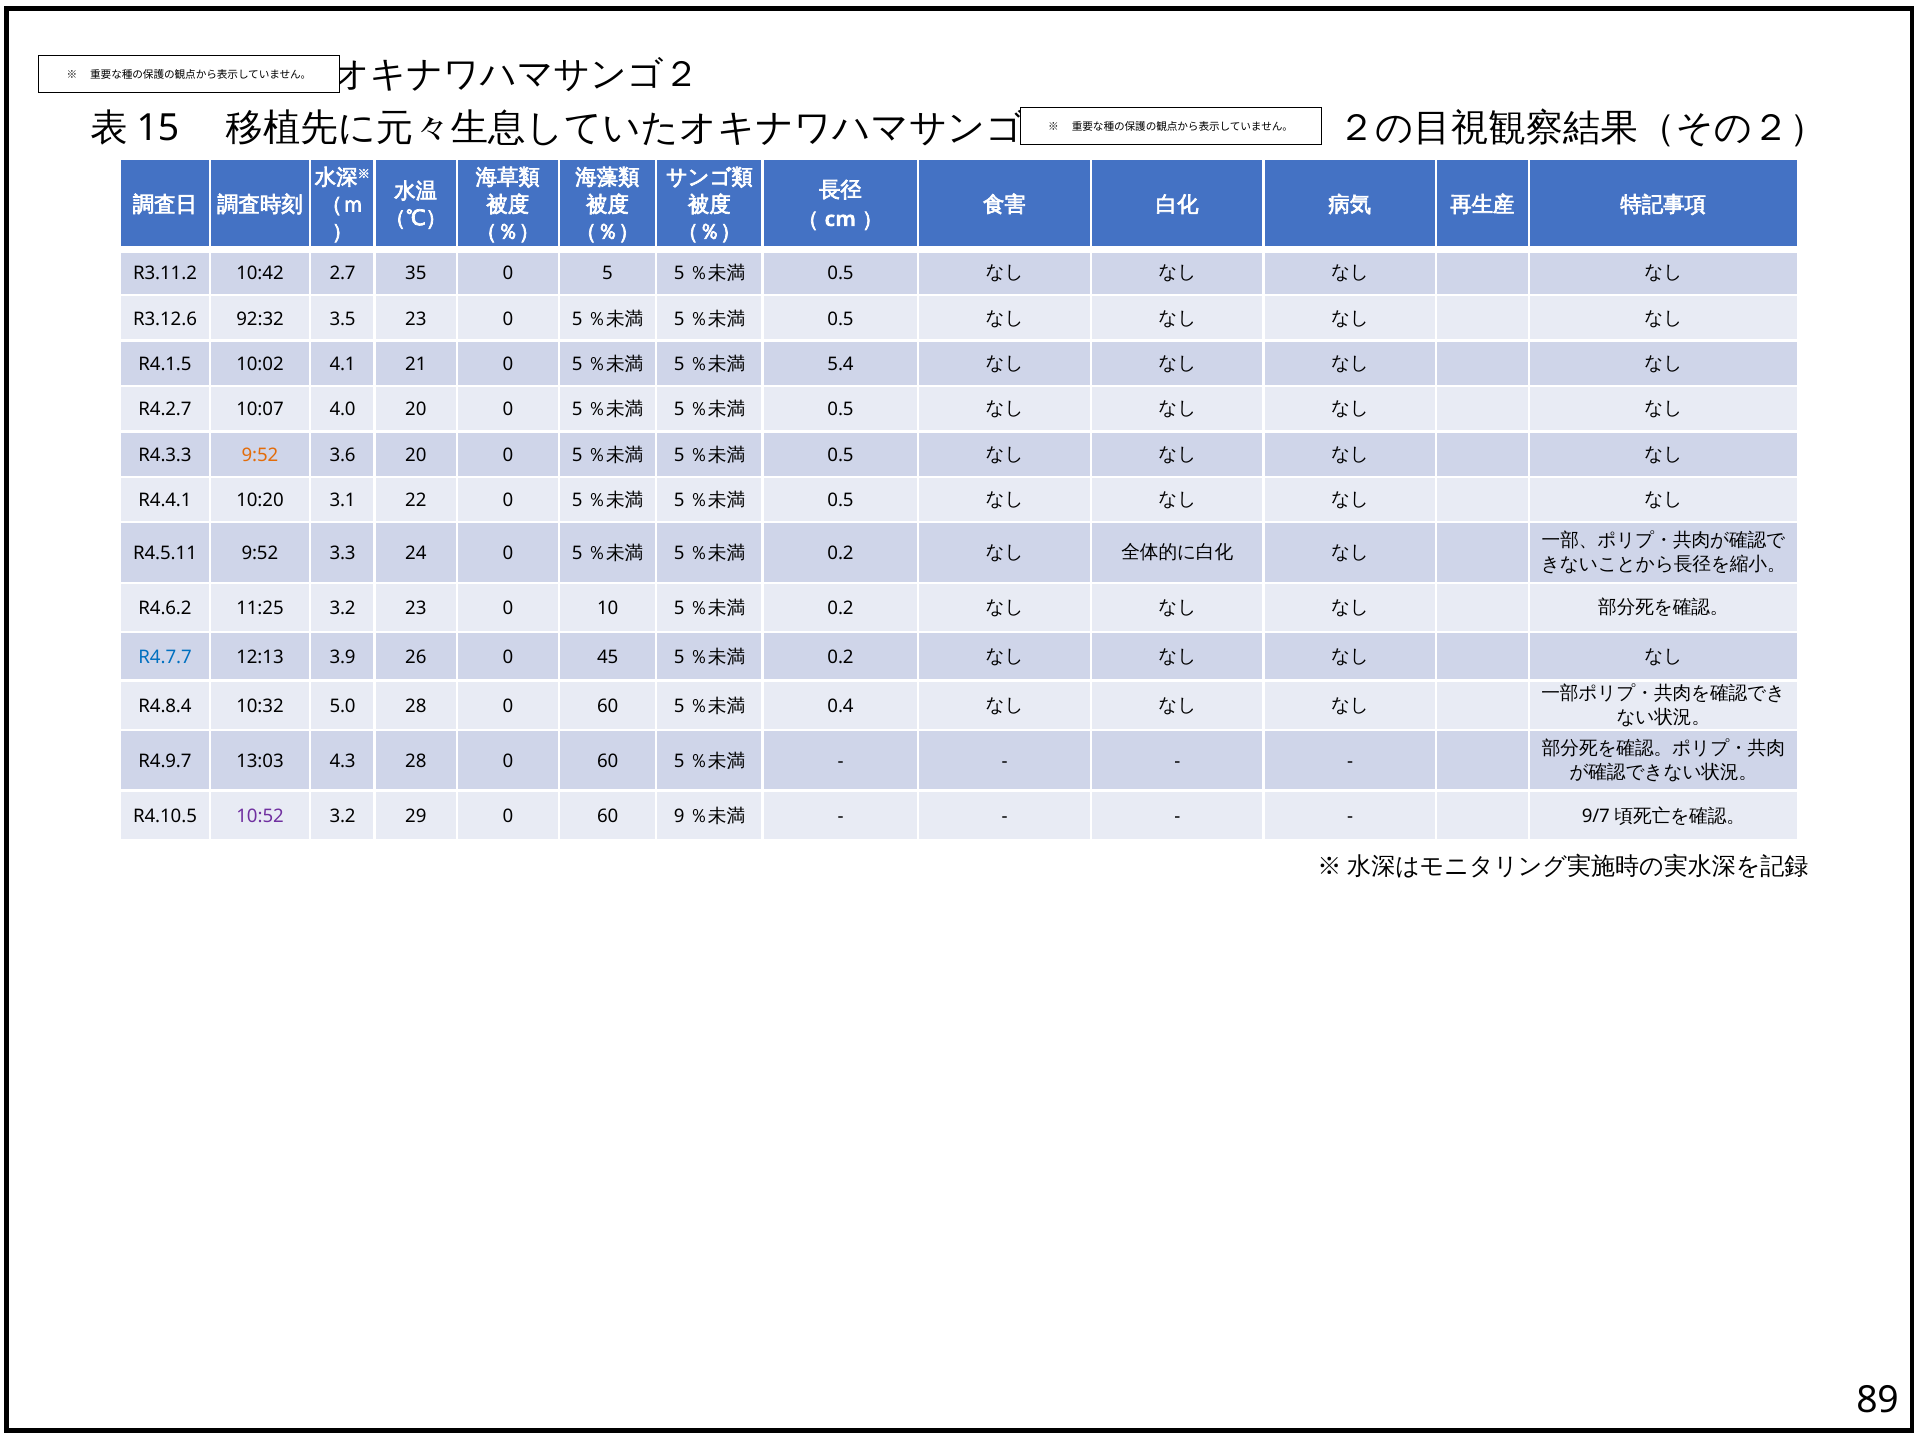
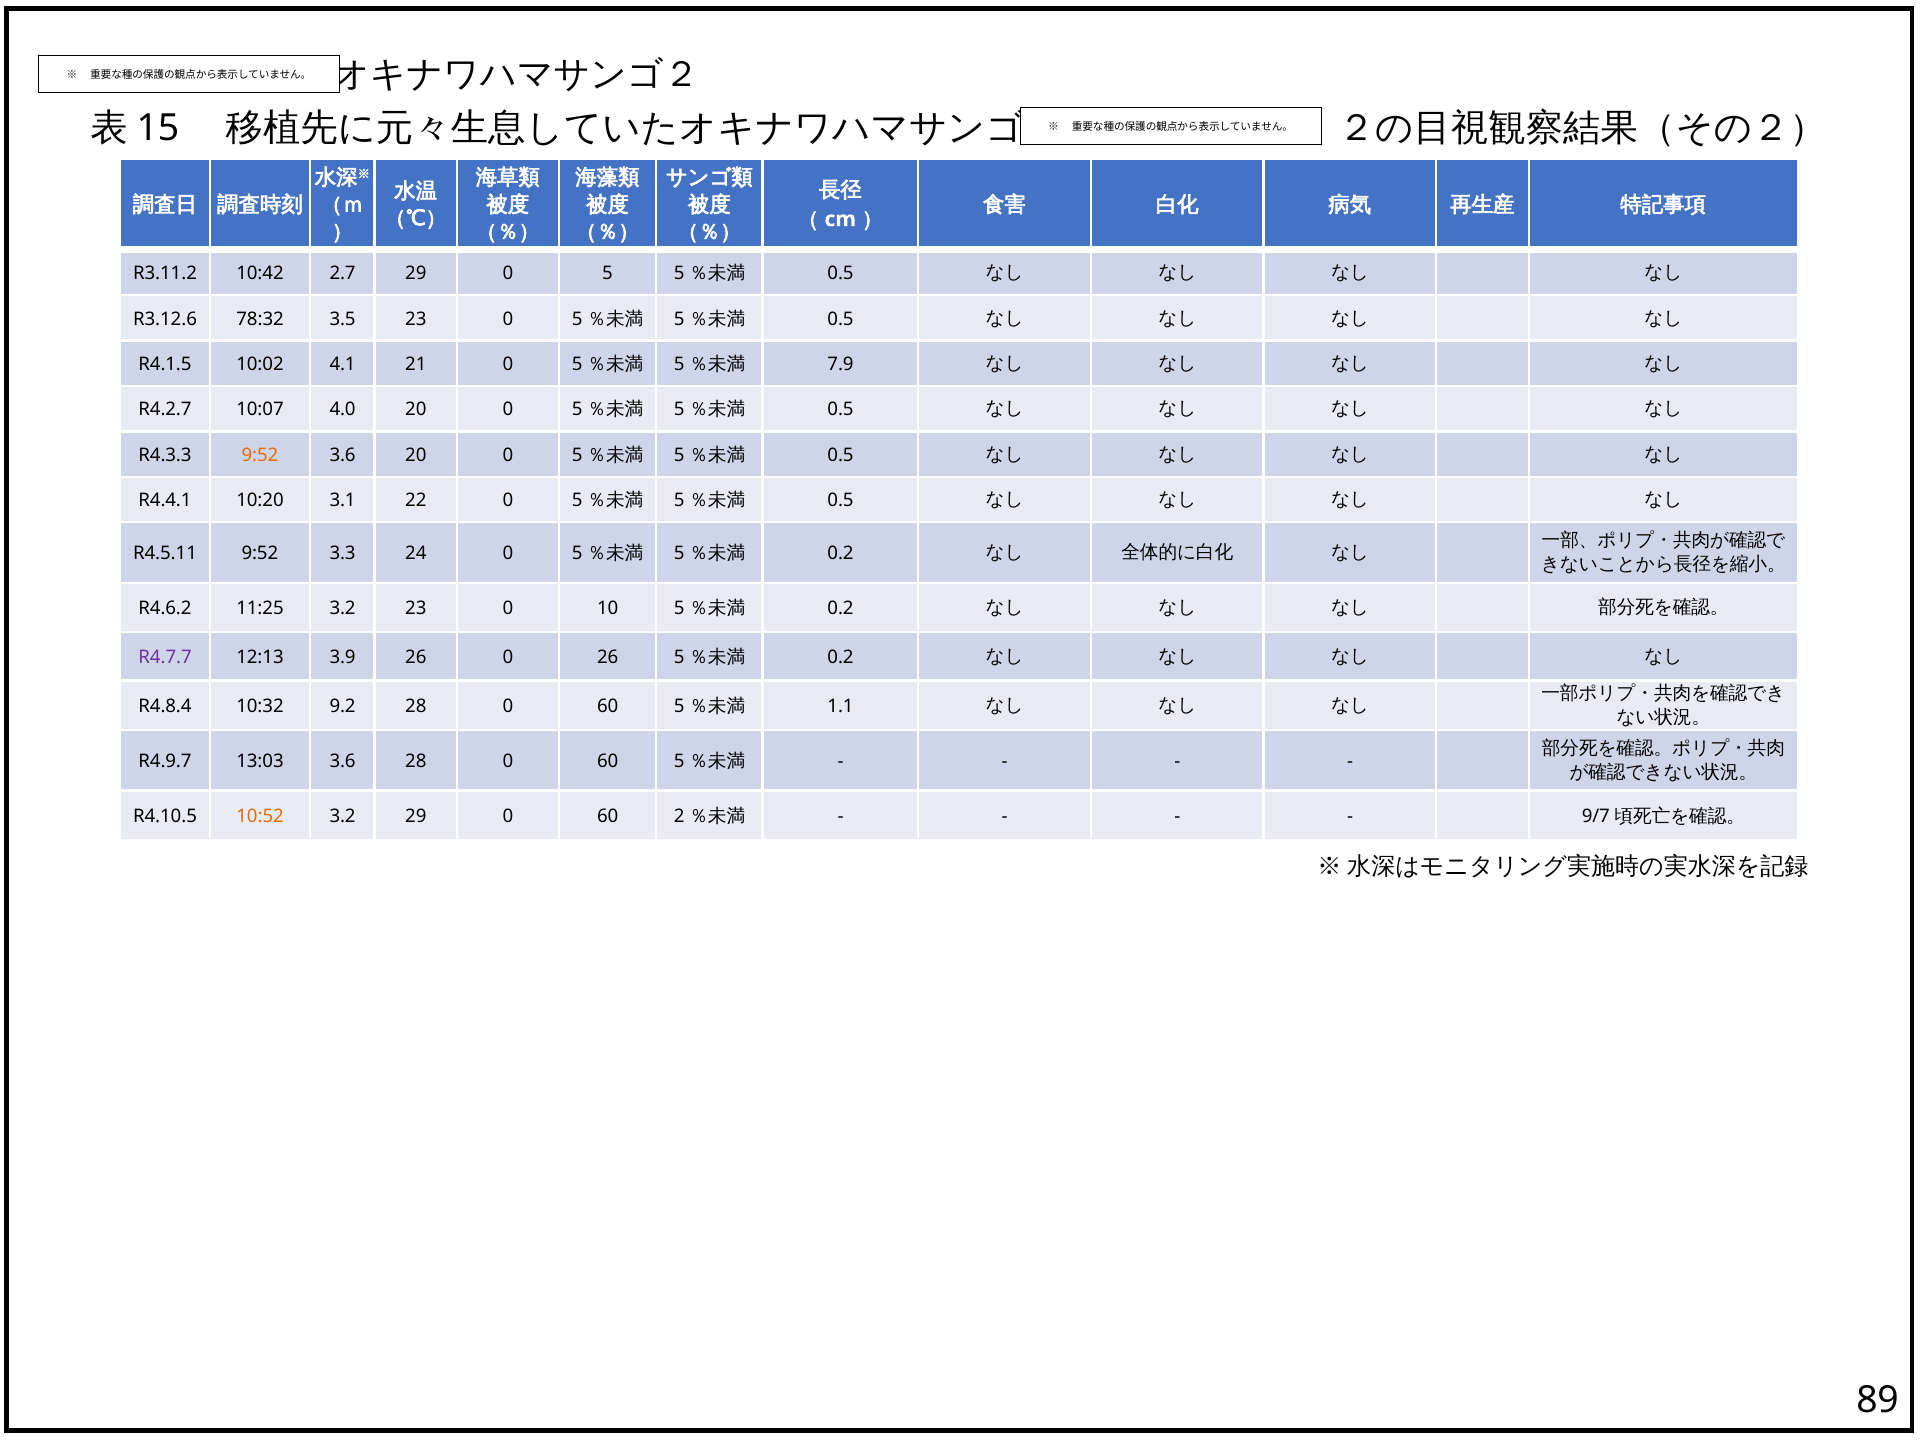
2.7 35: 35 -> 29
92:32: 92:32 -> 78:32
5.4: 5.4 -> 7.9
R4.7.7 colour: blue -> purple
0 45: 45 -> 26
5.0: 5.0 -> 9.2
0.4: 0.4 -> 1.1
13:03 4.3: 4.3 -> 3.6
10:52 colour: purple -> orange
9: 9 -> 2
